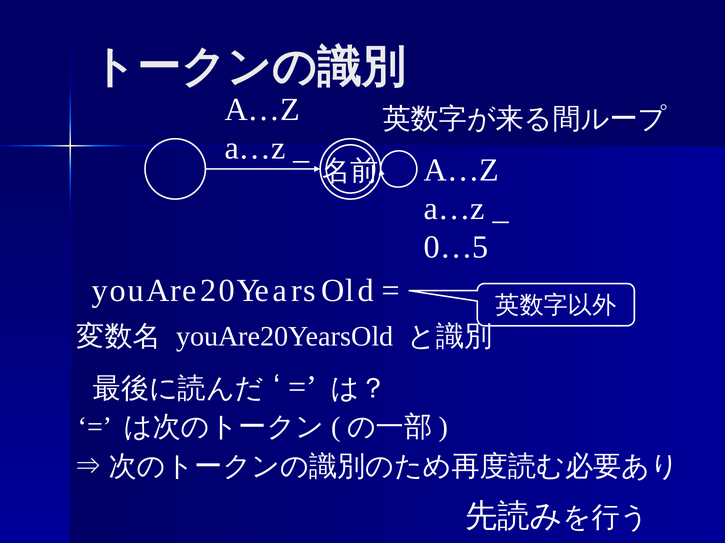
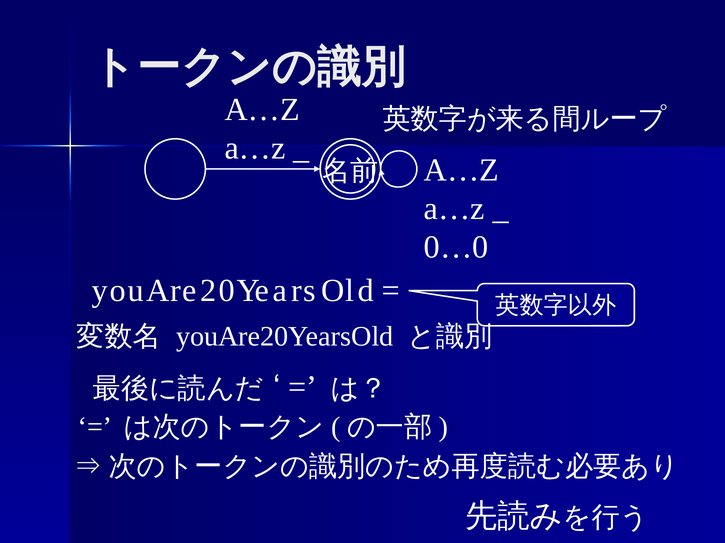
0…5: 0…5 -> 0…0
